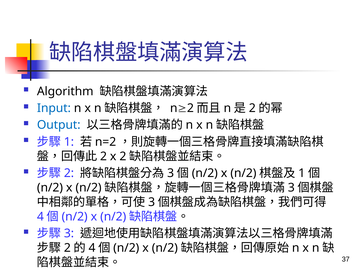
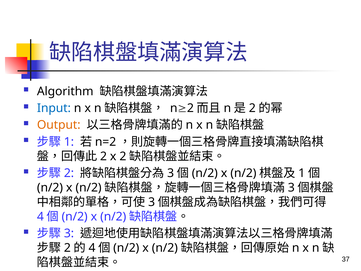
Output colour: blue -> orange
